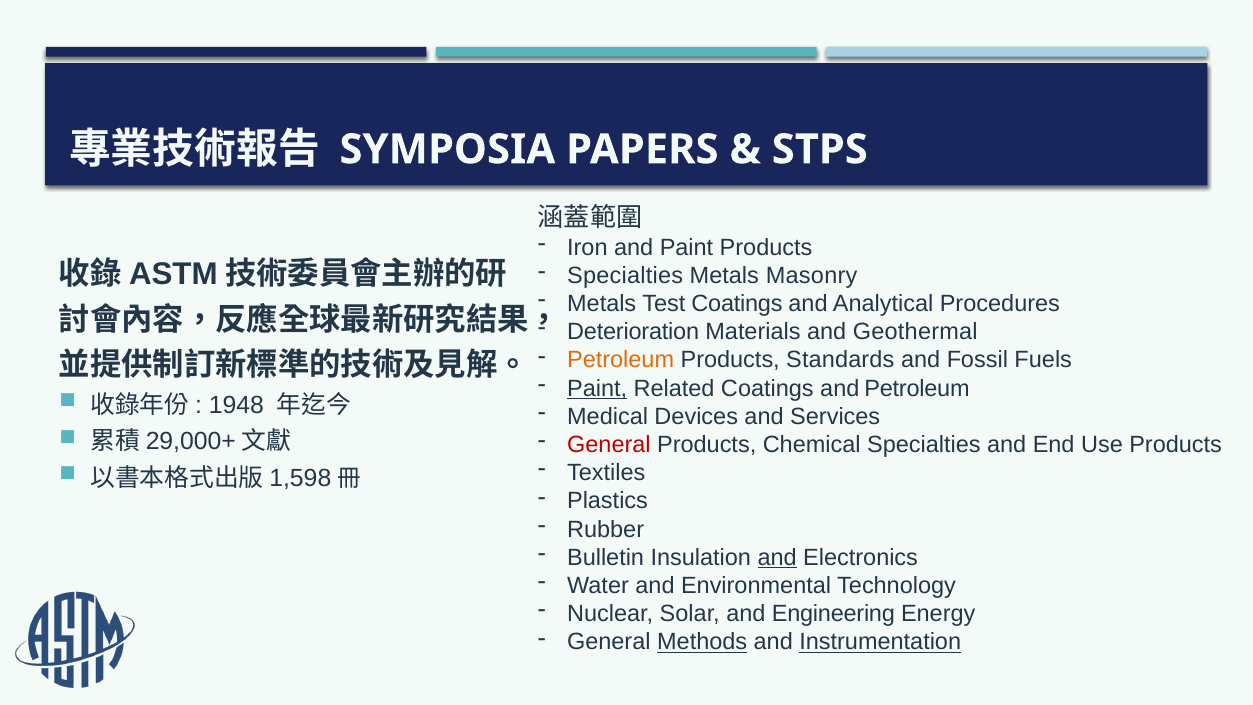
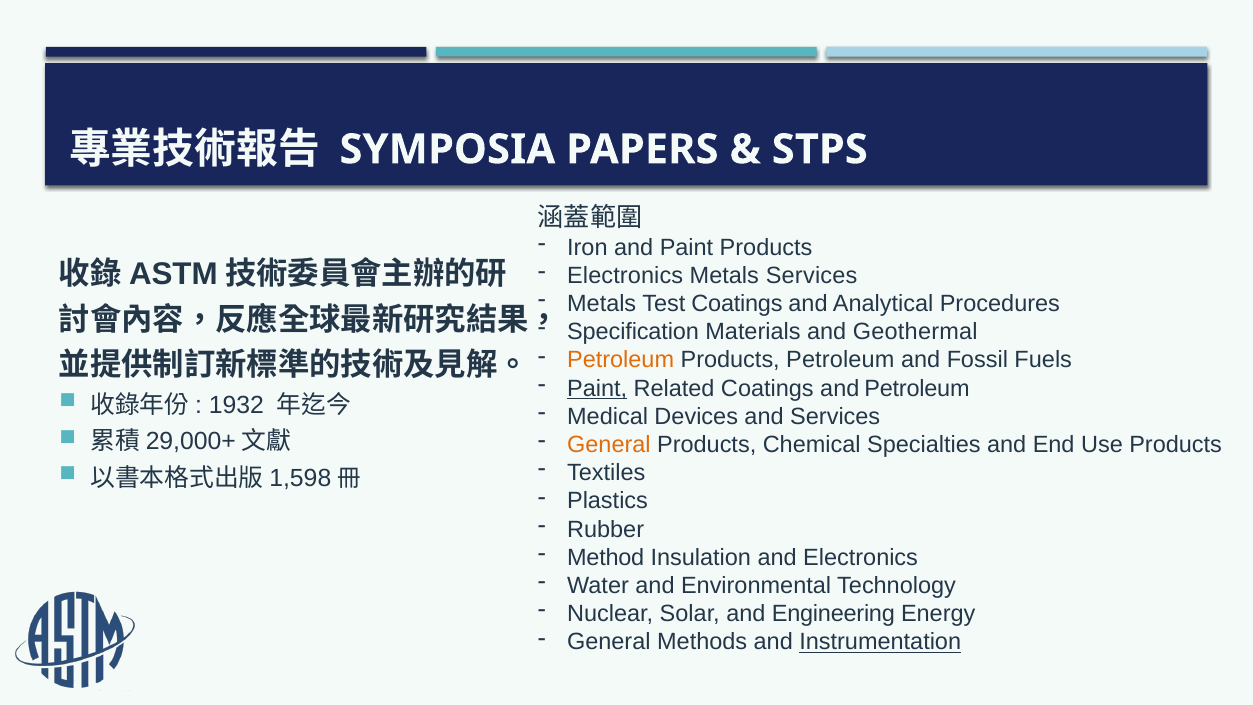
Specialties at (625, 275): Specialties -> Electronics
Metals Masonry: Masonry -> Services
Deterioration: Deterioration -> Specification
Products Standards: Standards -> Petroleum
1948: 1948 -> 1932
General at (609, 445) colour: red -> orange
Bulletin: Bulletin -> Method
and at (777, 557) underline: present -> none
Methods underline: present -> none
